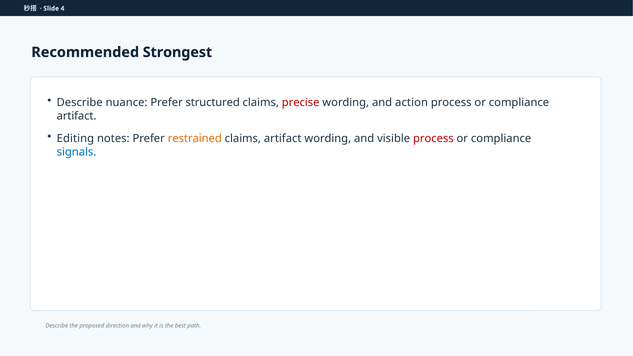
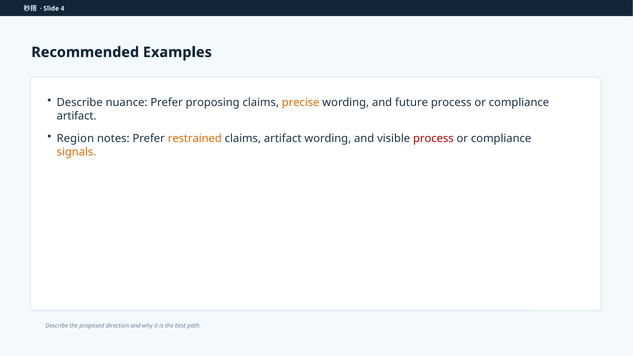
Strongest: Strongest -> Examples
structured: structured -> proposing
precise colour: red -> orange
action: action -> future
Editing: Editing -> Region
signals colour: blue -> orange
